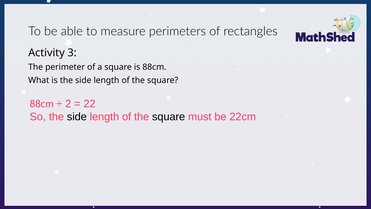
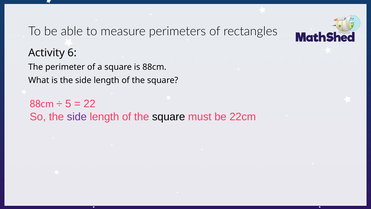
3: 3 -> 6
2: 2 -> 5
side at (77, 117) colour: black -> purple
